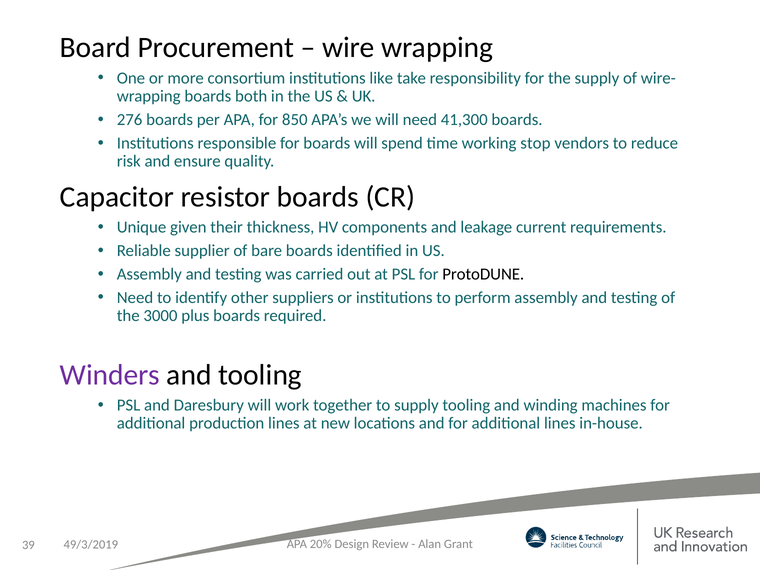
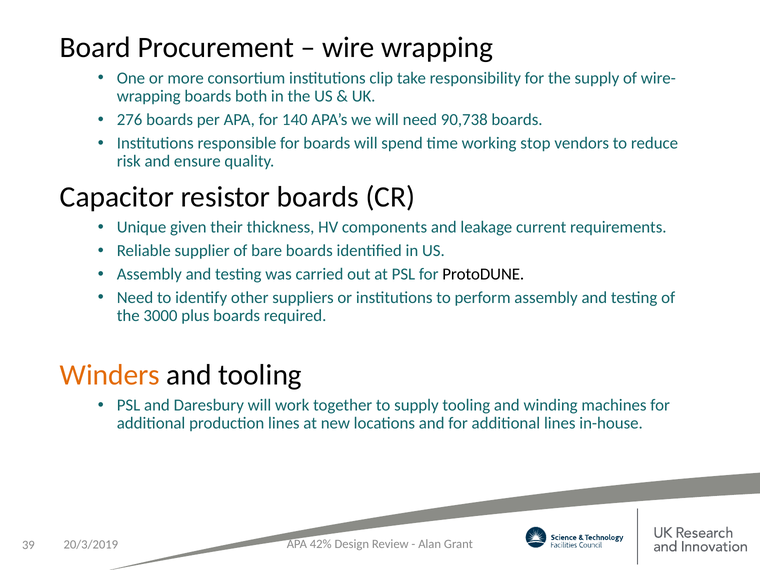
like: like -> clip
850: 850 -> 140
41,300: 41,300 -> 90,738
Winders colour: purple -> orange
20%: 20% -> 42%
49/3/2019: 49/3/2019 -> 20/3/2019
